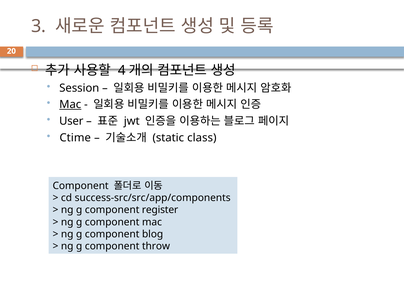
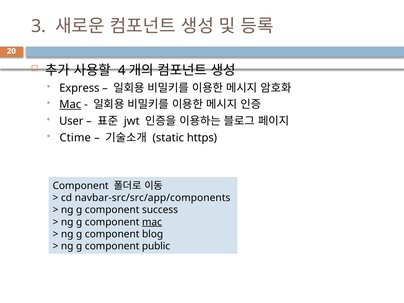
Session: Session -> Express
class: class -> https
success-src/src/app/components: success-src/src/app/components -> navbar-src/src/app/components
register: register -> success
mac at (152, 222) underline: none -> present
throw: throw -> public
